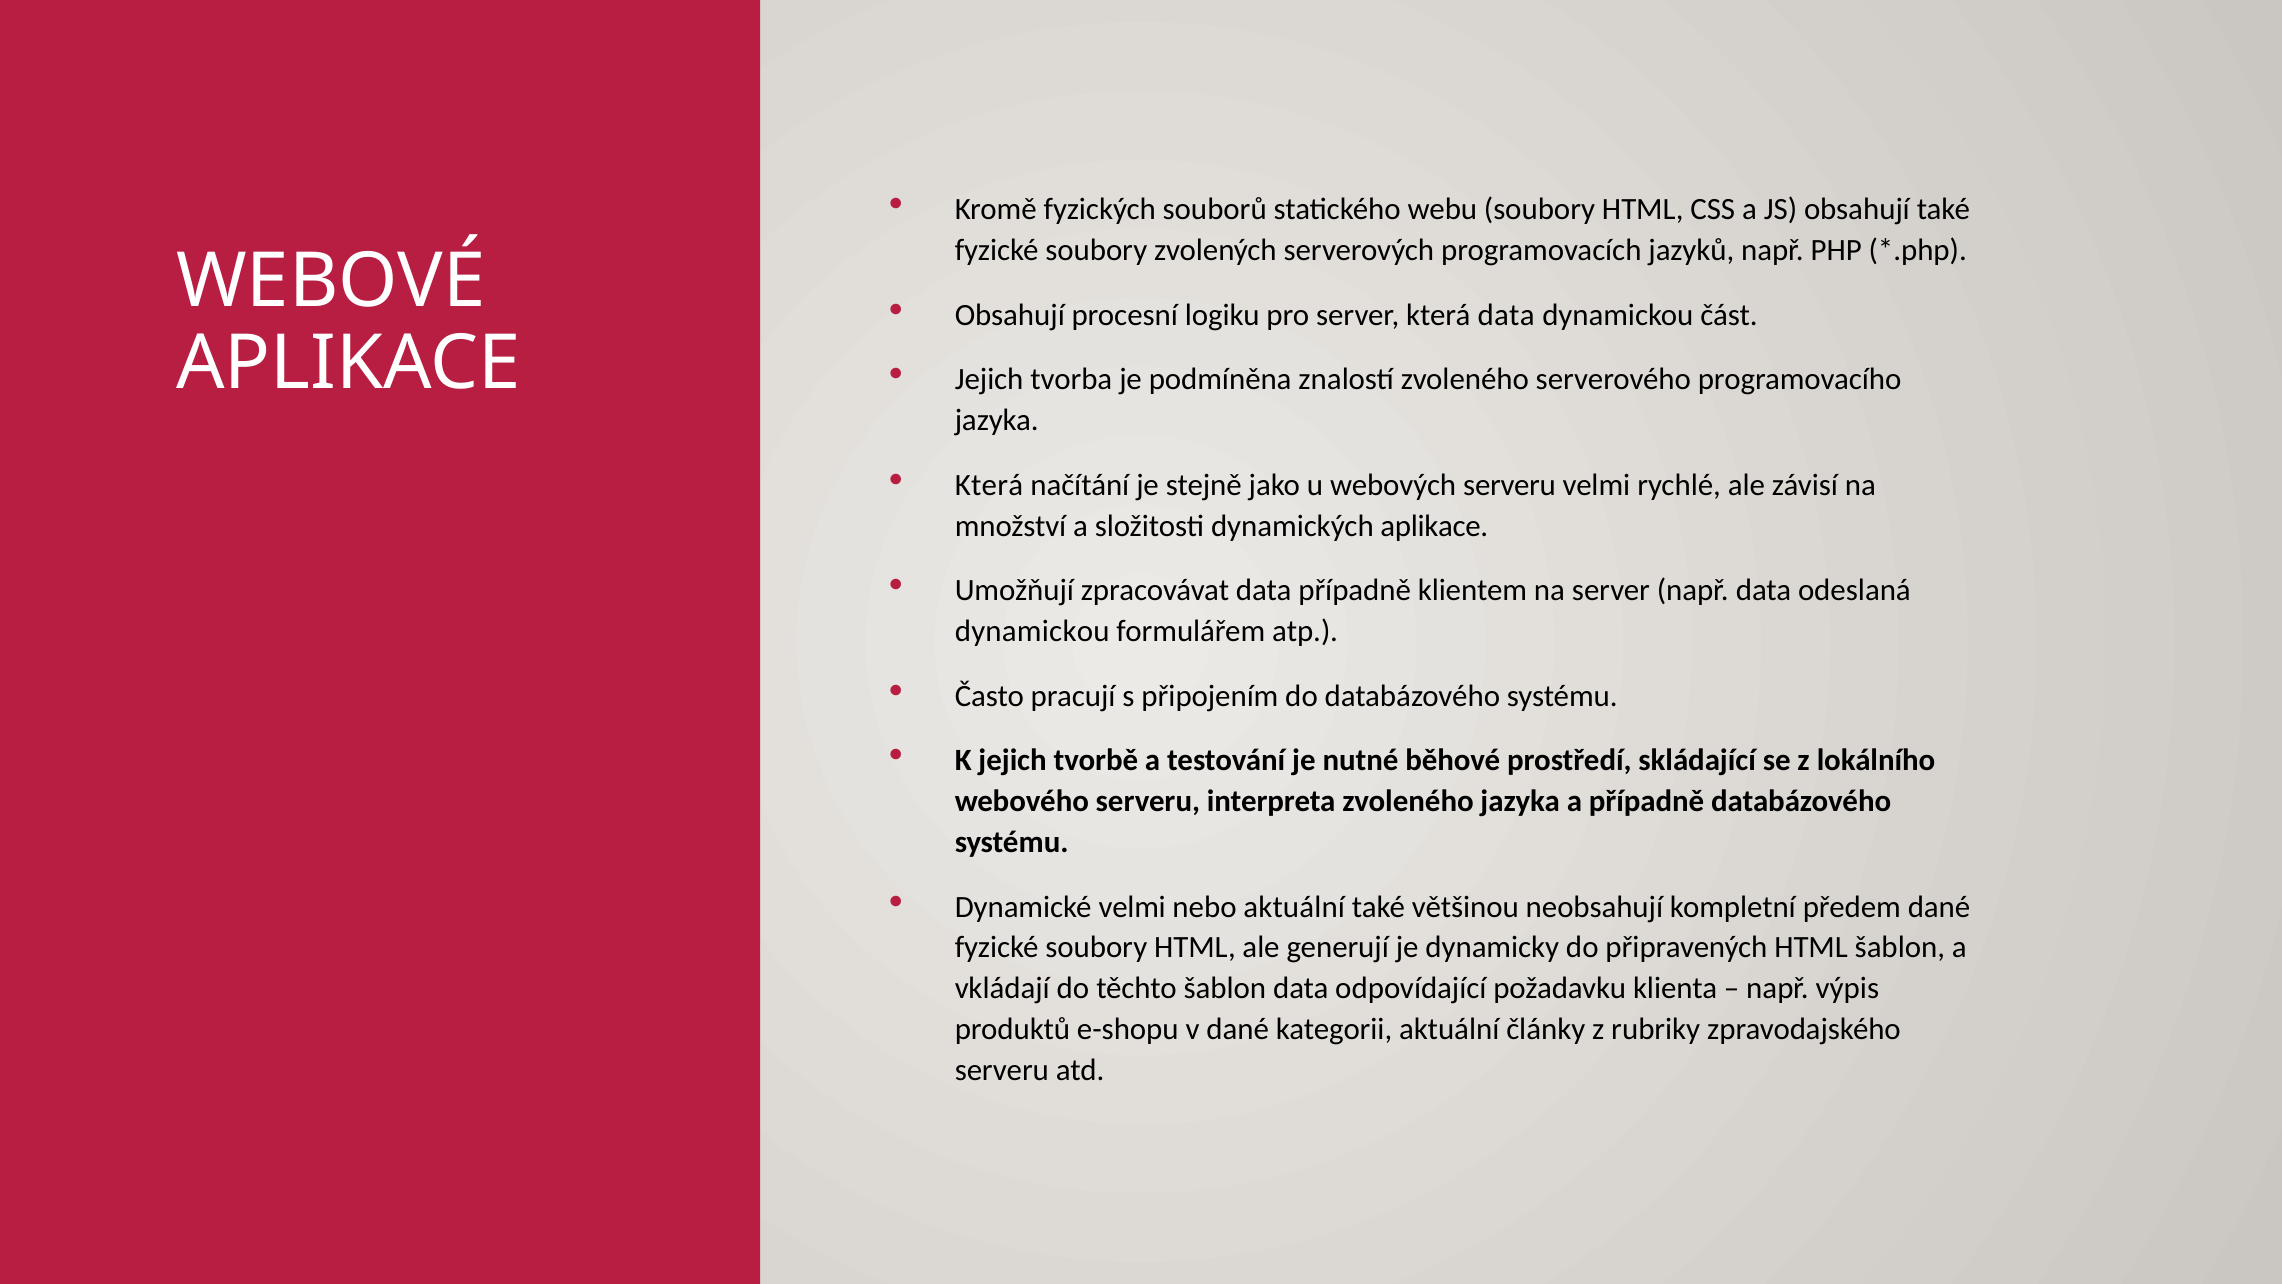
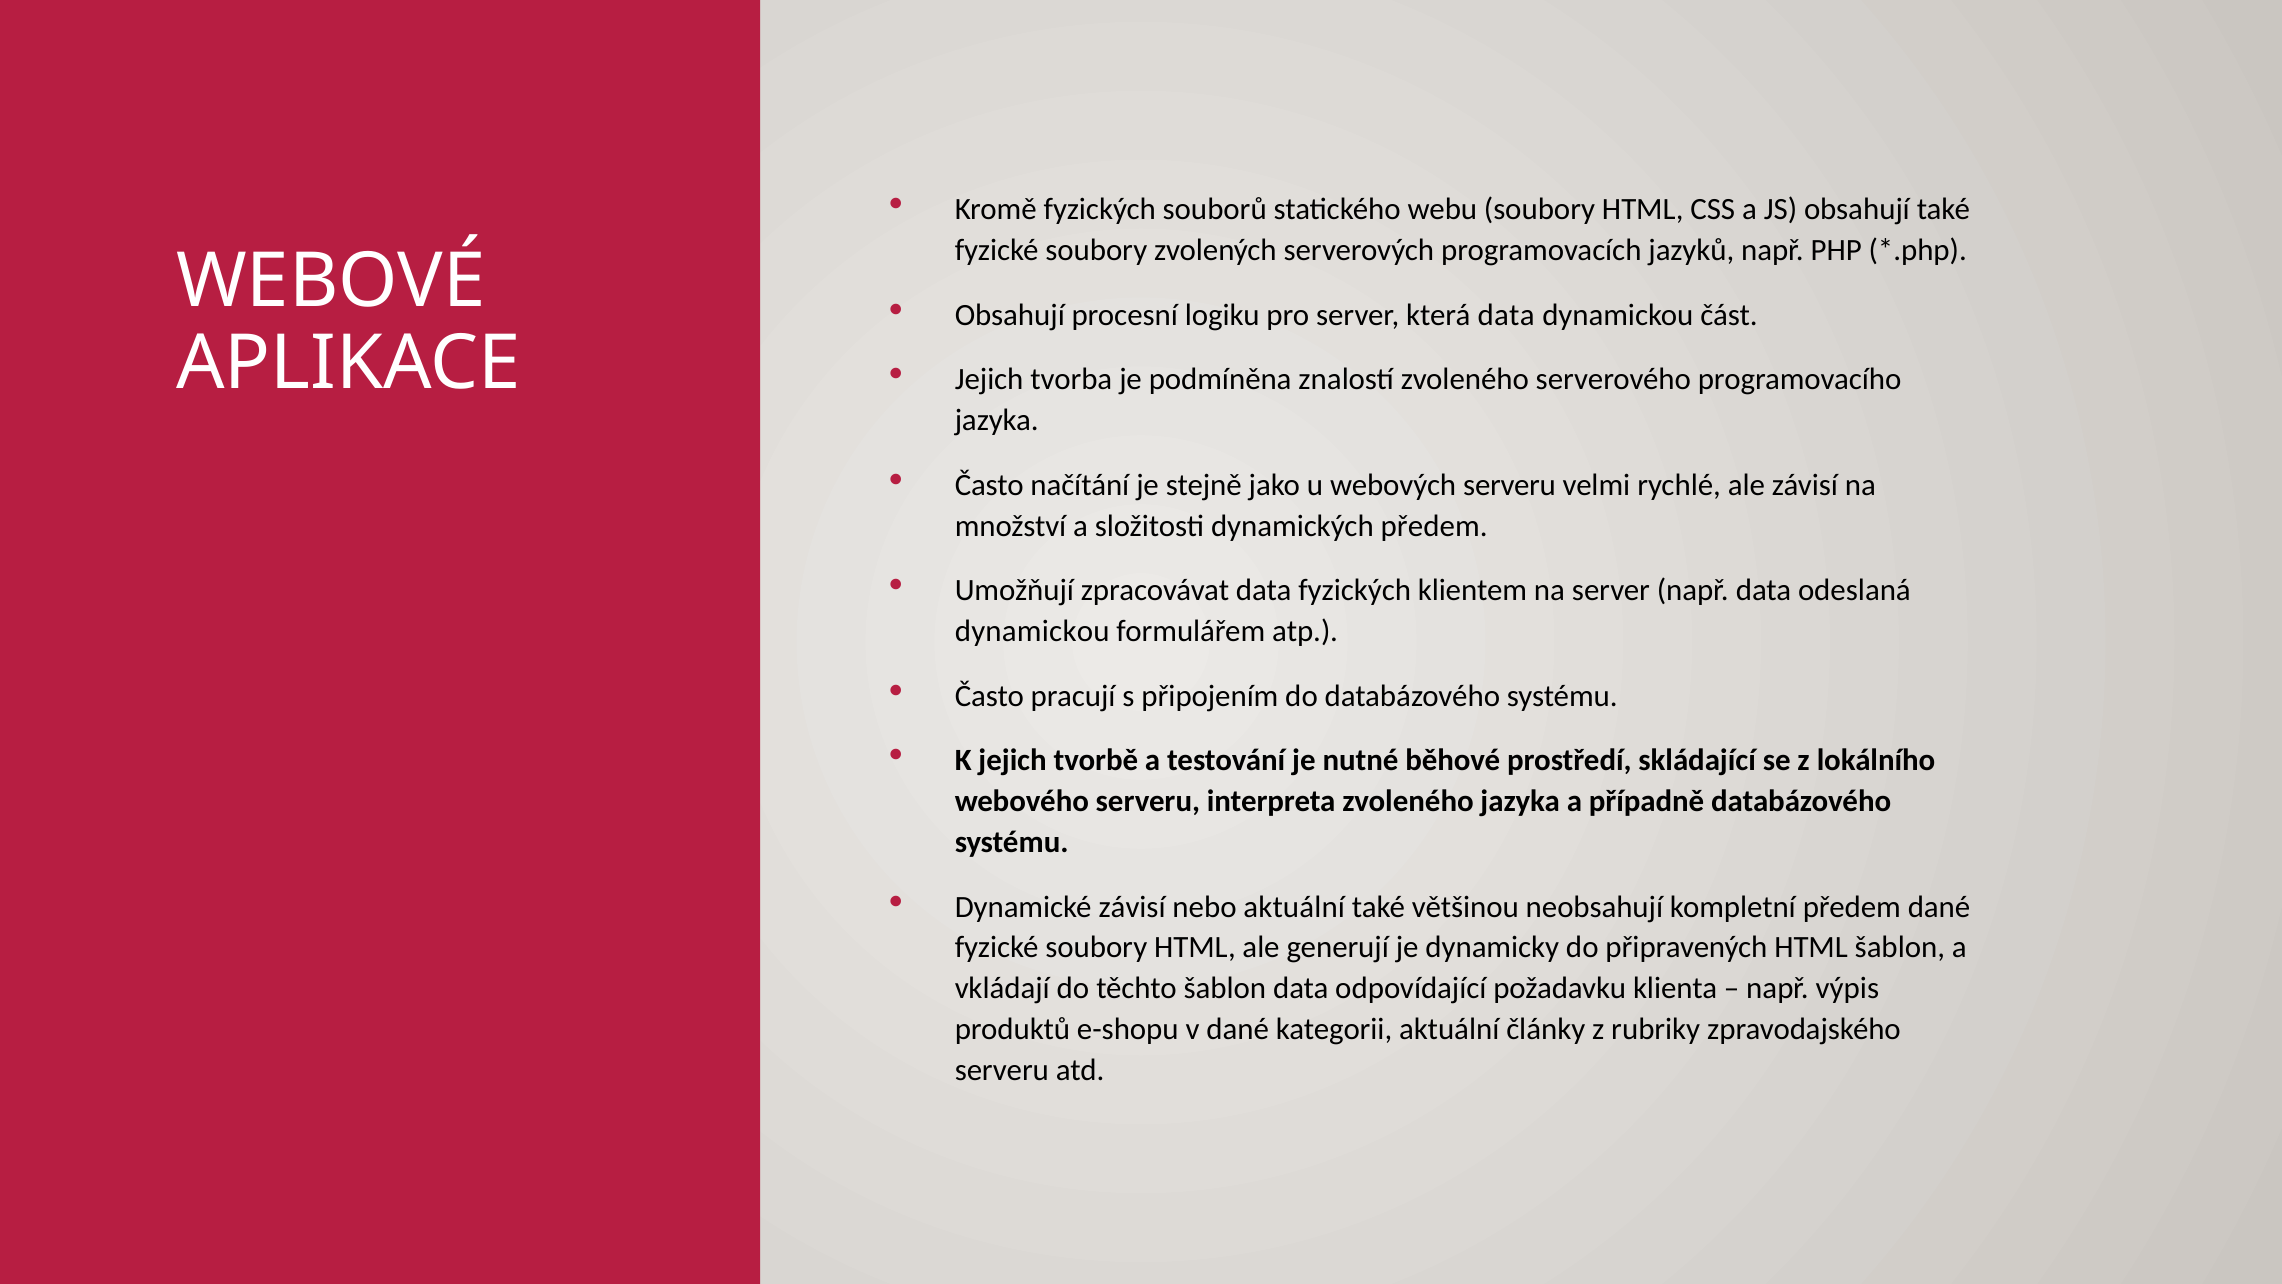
Která at (989, 485): Která -> Často
dynamických aplikace: aplikace -> předem
data případně: případně -> fyzických
Dynamické velmi: velmi -> závisí
